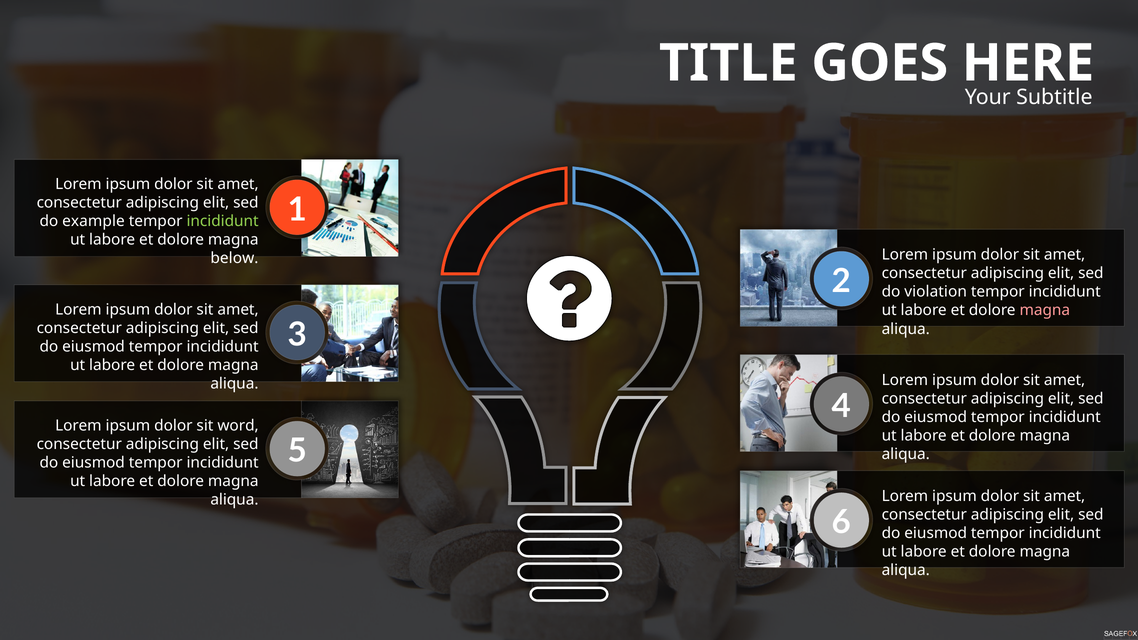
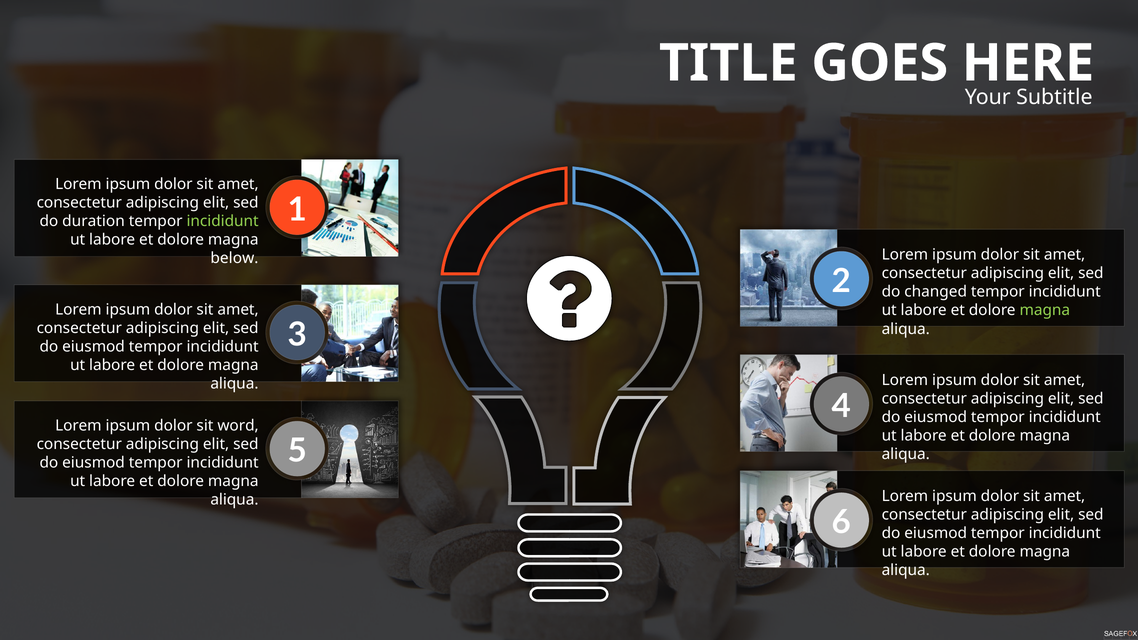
example: example -> duration
violation: violation -> changed
magna at (1045, 310) colour: pink -> light green
